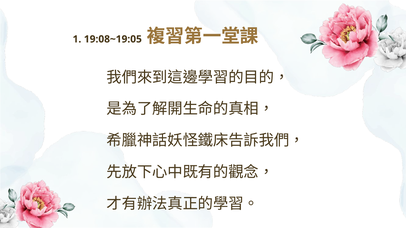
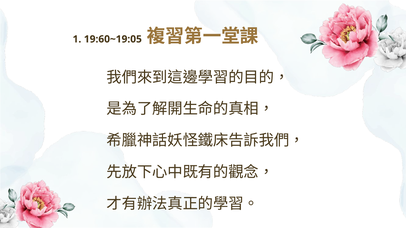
19:08~19:05: 19:08~19:05 -> 19:60~19:05
